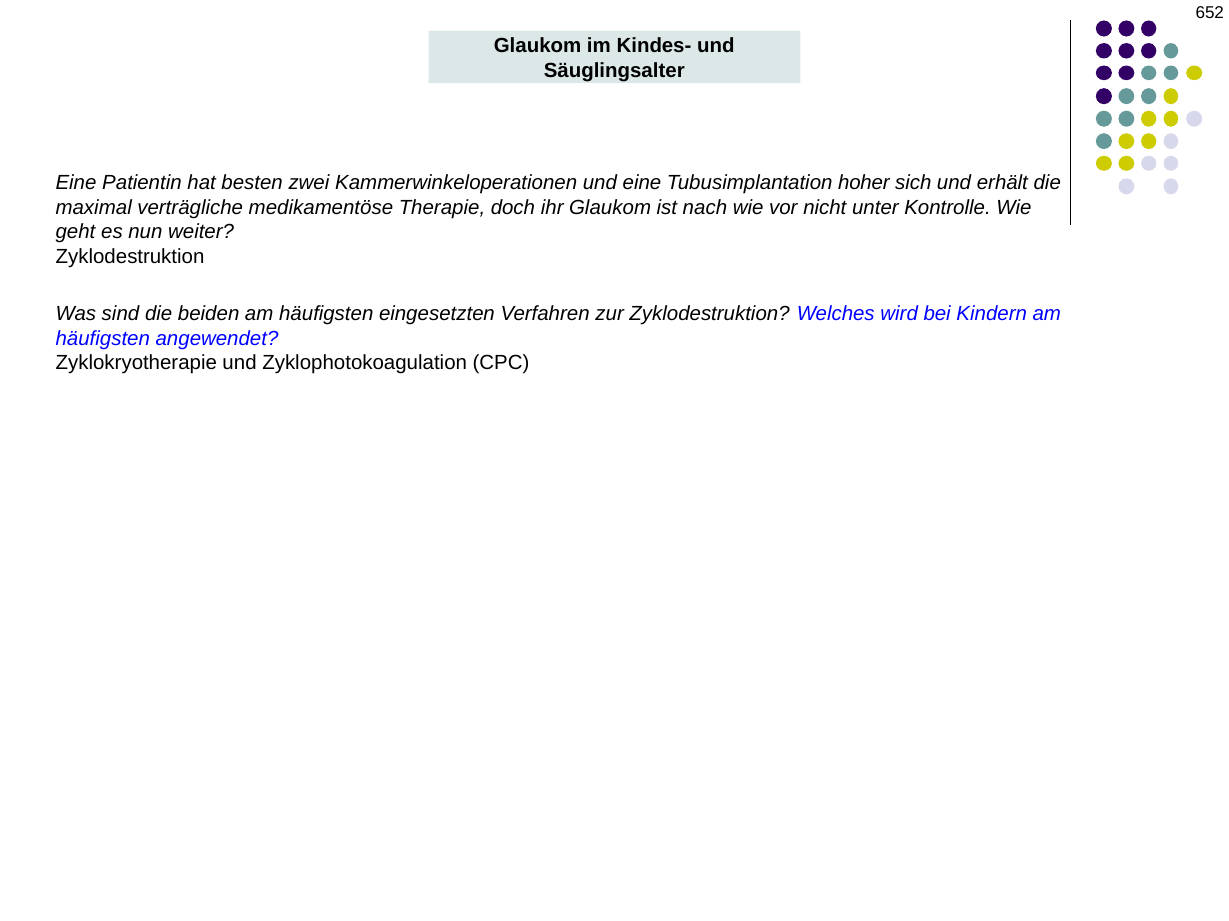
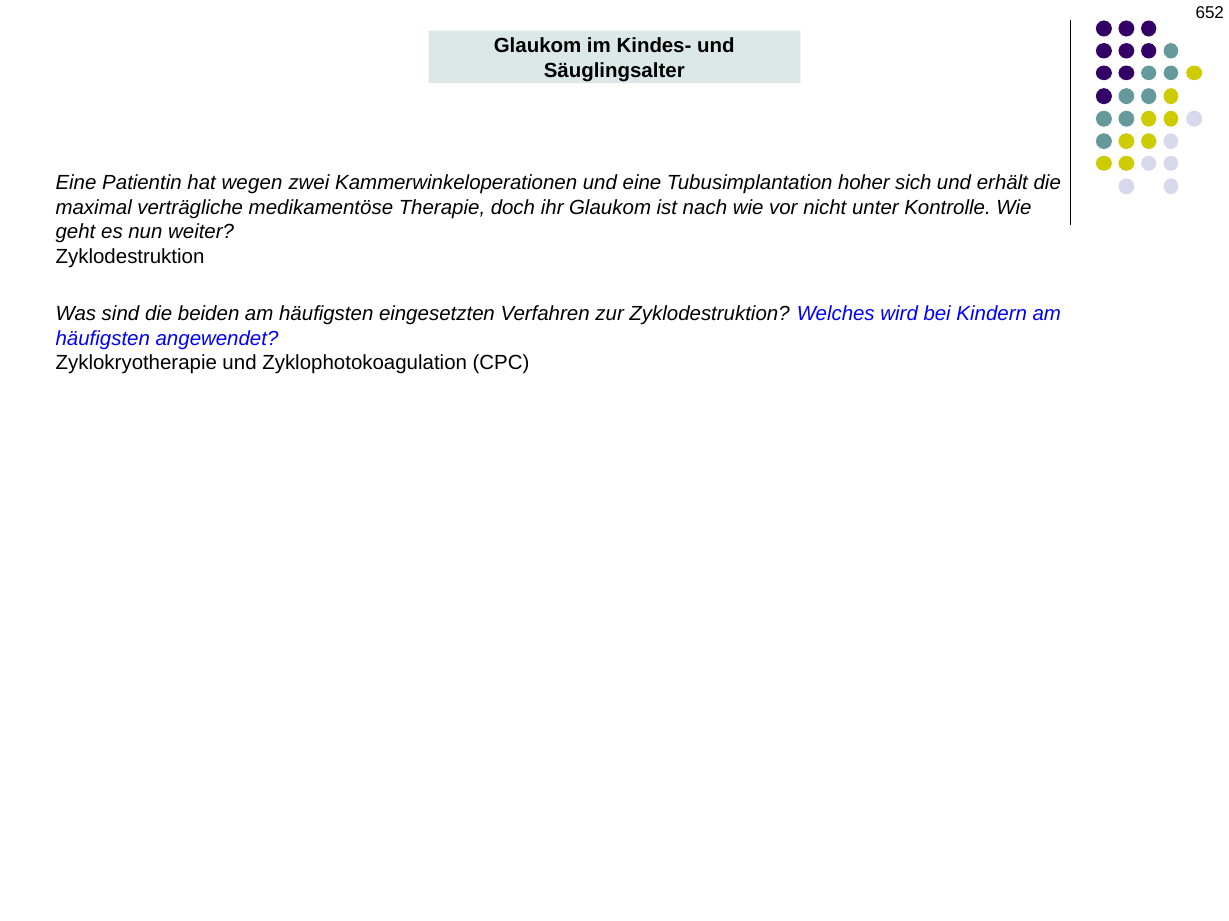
besten: besten -> wegen
